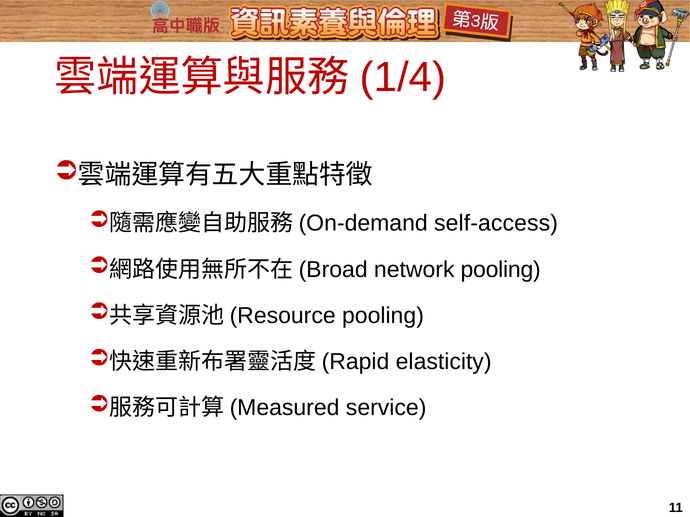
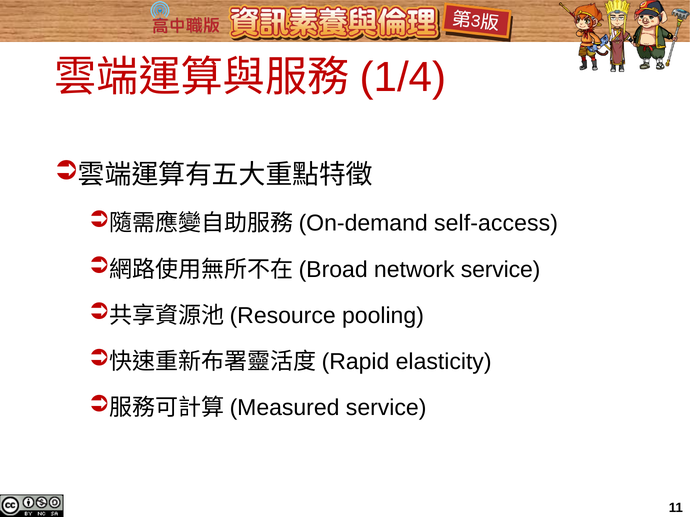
network pooling: pooling -> service
